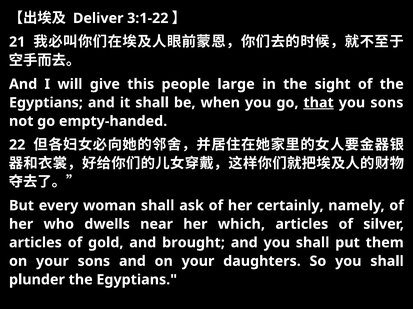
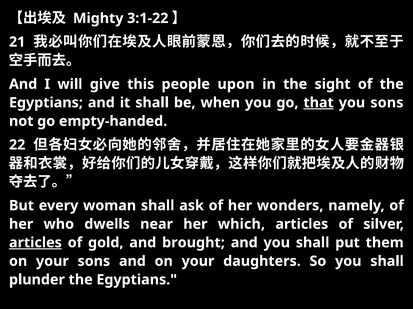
Deliver: Deliver -> Mighty
large: large -> upon
certainly: certainly -> wonders
articles at (35, 243) underline: none -> present
